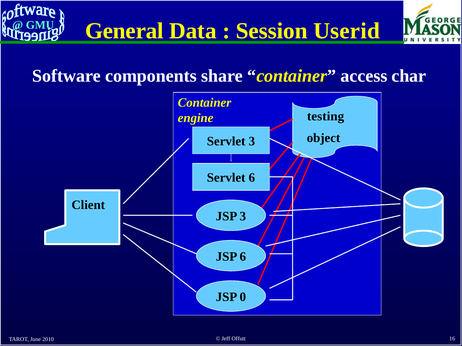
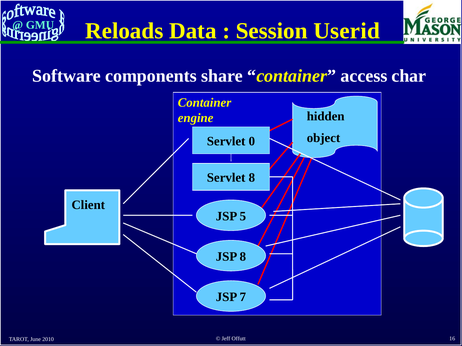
General: General -> Reloads
testing: testing -> hidden
Servlet 3: 3 -> 0
Servlet 6: 6 -> 8
JSP 3: 3 -> 5
JSP 6: 6 -> 8
0: 0 -> 7
